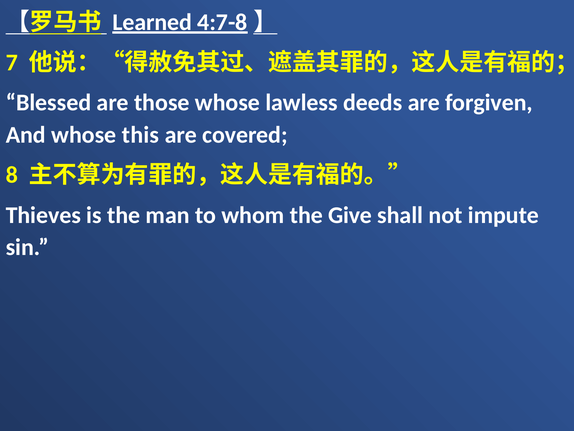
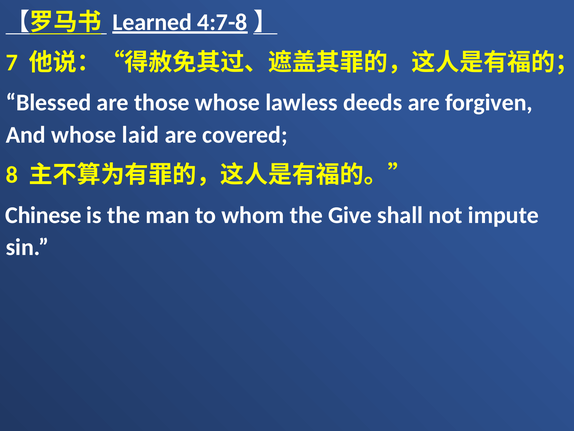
this: this -> laid
Thieves: Thieves -> Chinese
